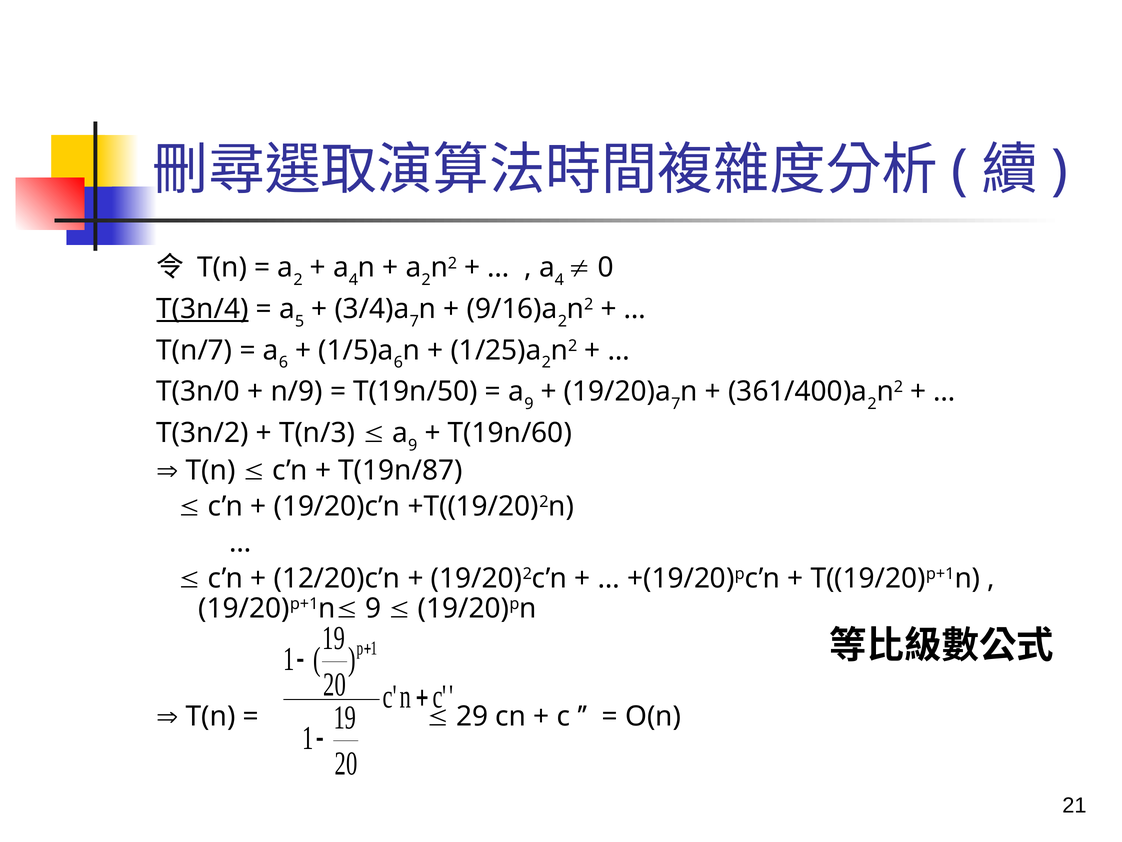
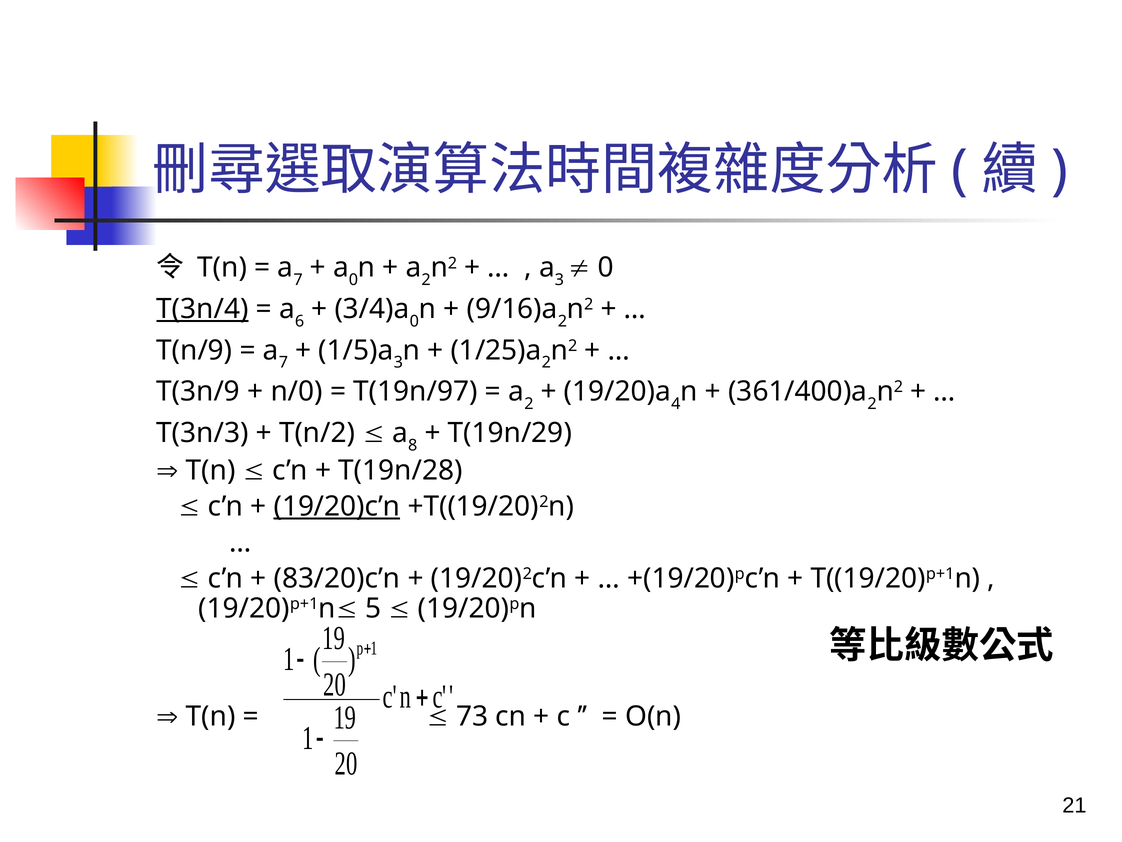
2 at (298, 280): 2 -> 7
4 at (353, 280): 4 -> 0
4 at (559, 280): 4 -> 3
5: 5 -> 6
7 at (414, 321): 7 -> 0
T(n/7: T(n/7 -> T(n/9
6 at (283, 362): 6 -> 7
6 at (398, 362): 6 -> 3
T(3n/0: T(3n/0 -> T(3n/9
n/9: n/9 -> n/0
T(19n/50: T(19n/50 -> T(19n/97
9 at (529, 404): 9 -> 2
7 at (676, 404): 7 -> 4
T(3n/2: T(3n/2 -> T(3n/3
T(n/3: T(n/3 -> T(n/2
9 at (413, 445): 9 -> 8
T(19n/60: T(19n/60 -> T(19n/29
T(19n/87: T(19n/87 -> T(19n/28
19/20)c’n underline: none -> present
12/20)c’n: 12/20)c’n -> 83/20)c’n
19/20)p+1n 9: 9 -> 5
29: 29 -> 73
